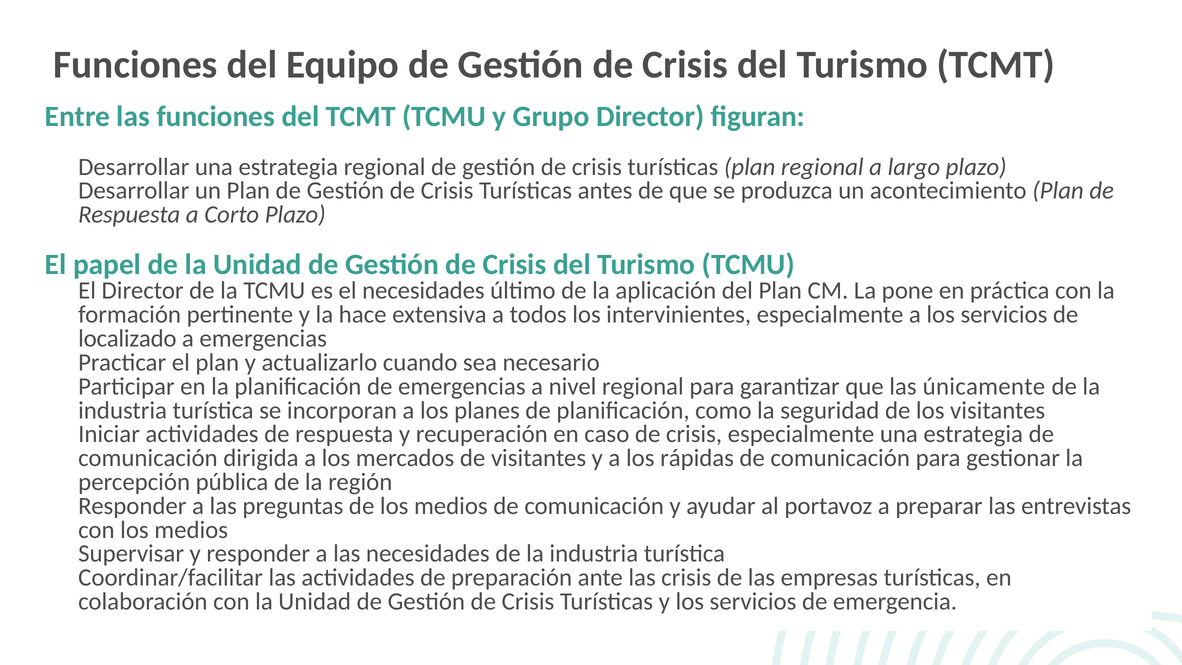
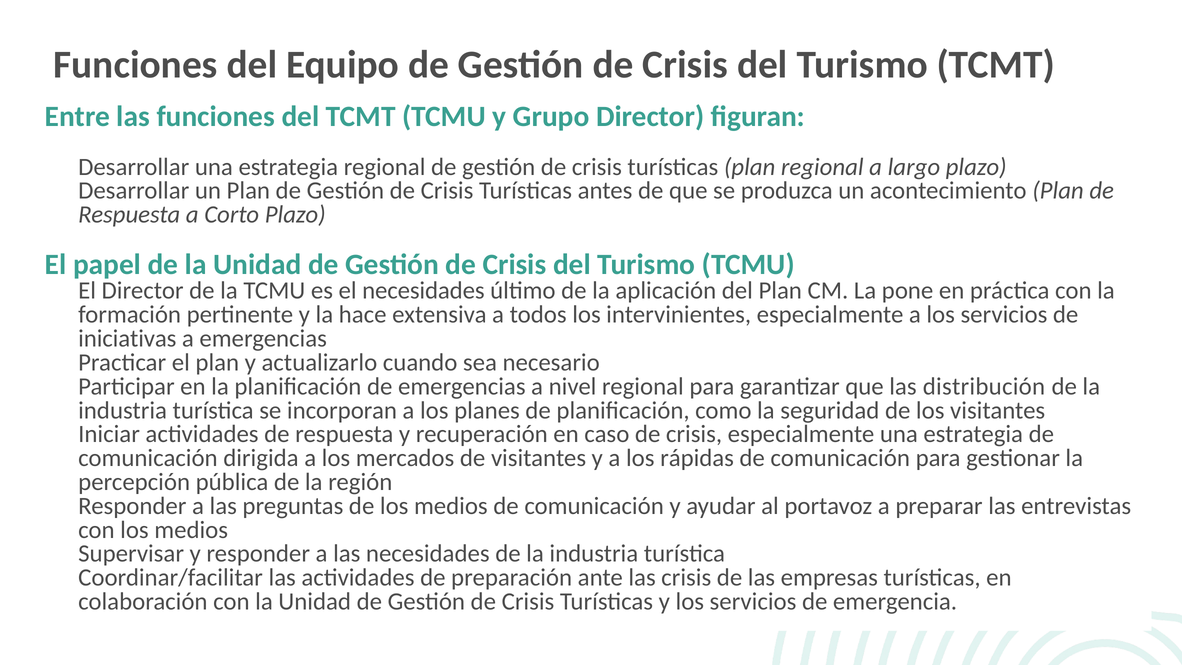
localizado: localizado -> iniciativas
únicamente: únicamente -> distribución
